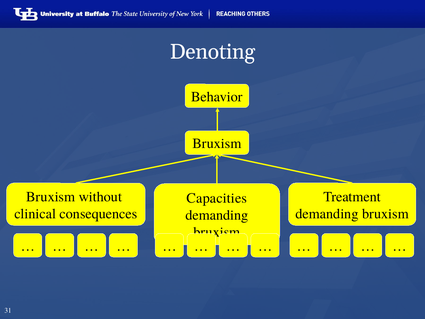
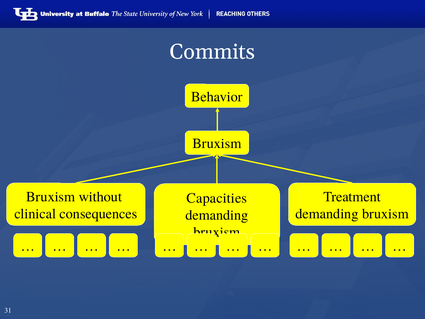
Denoting: Denoting -> Commits
